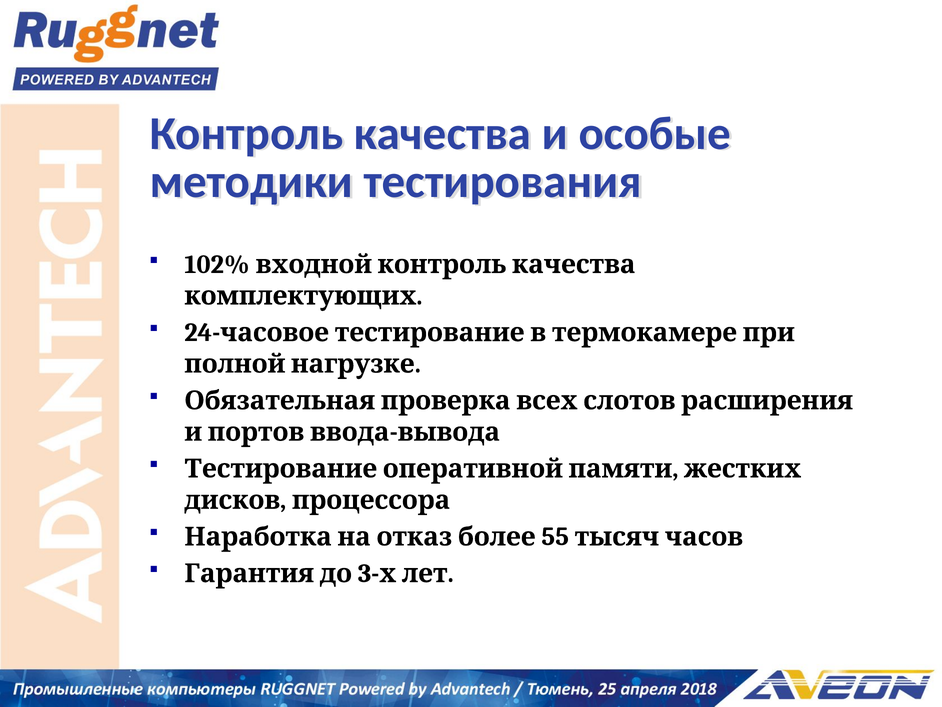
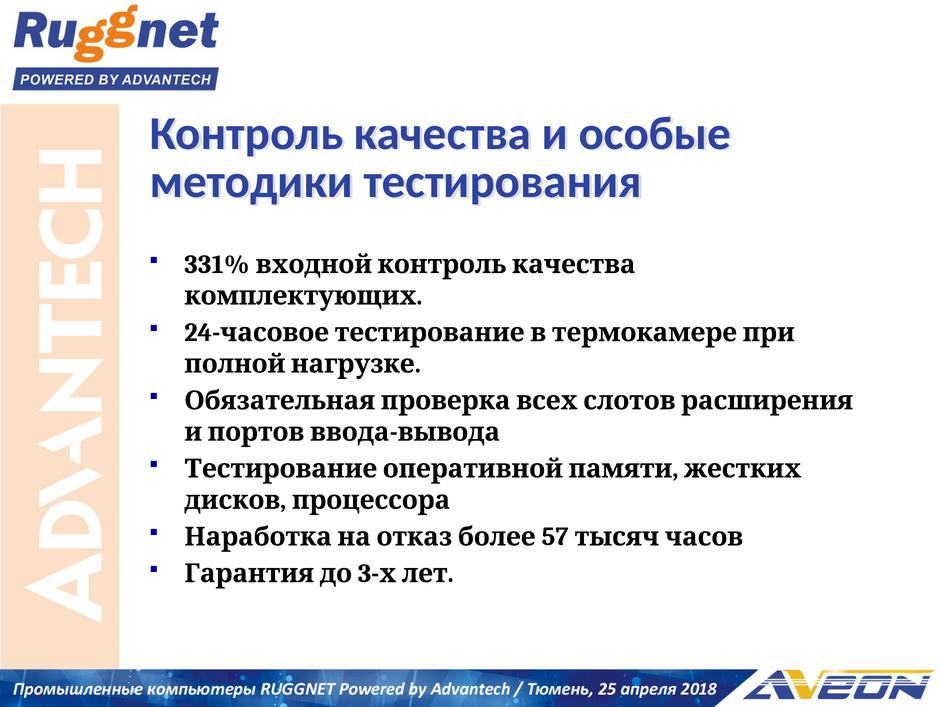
102%: 102% -> 331%
55: 55 -> 57
